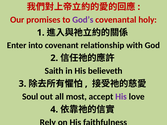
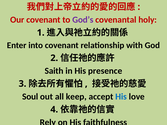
Our promises: promises -> covenant
believeth: believeth -> presence
most: most -> keep
His at (121, 97) colour: purple -> blue
